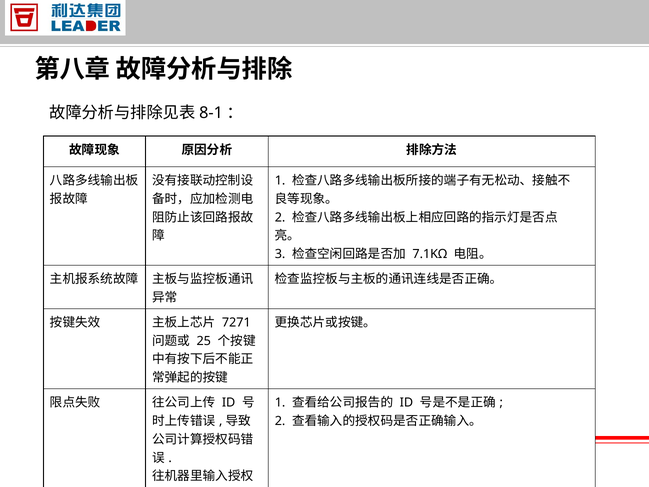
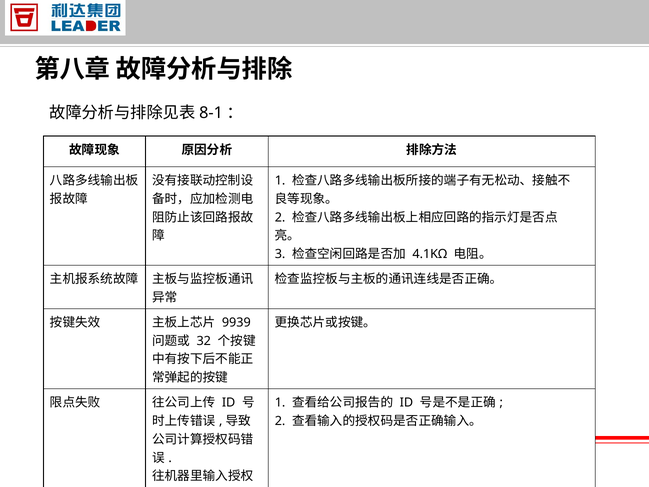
7.1KΩ: 7.1KΩ -> 4.1KΩ
7271: 7271 -> 9939
25: 25 -> 32
